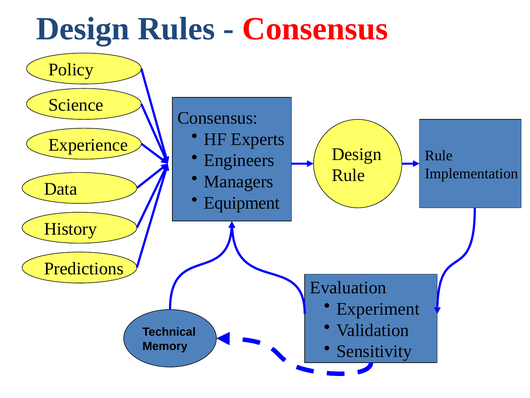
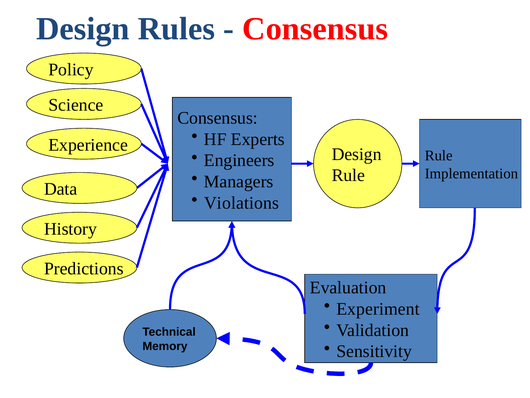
Equipment: Equipment -> Violations
